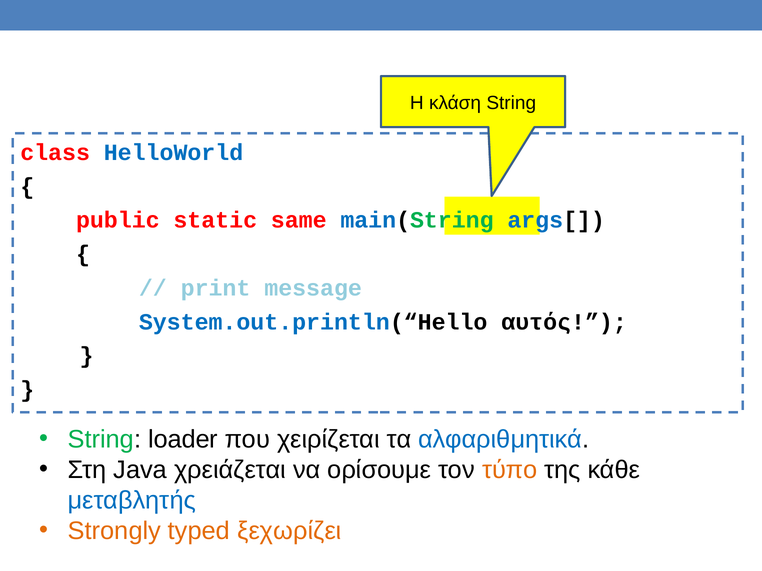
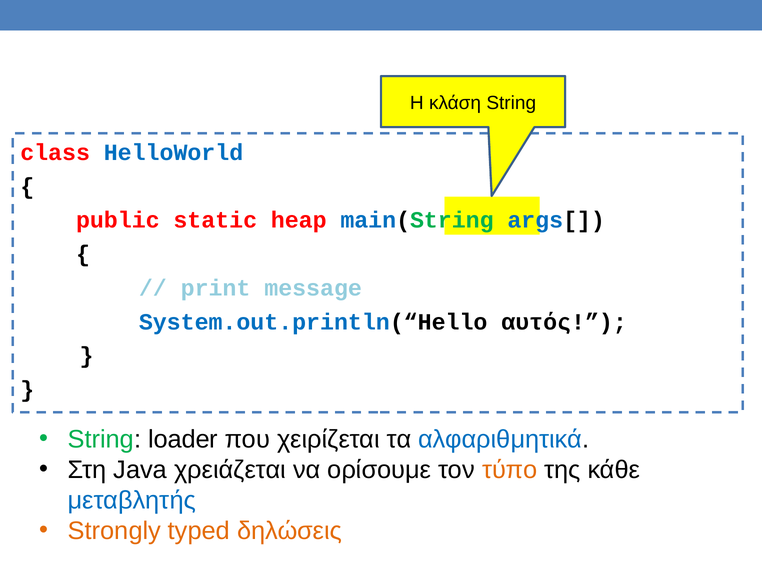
same: same -> heap
ξεχωρίζει: ξεχωρίζει -> δηλώσεις
